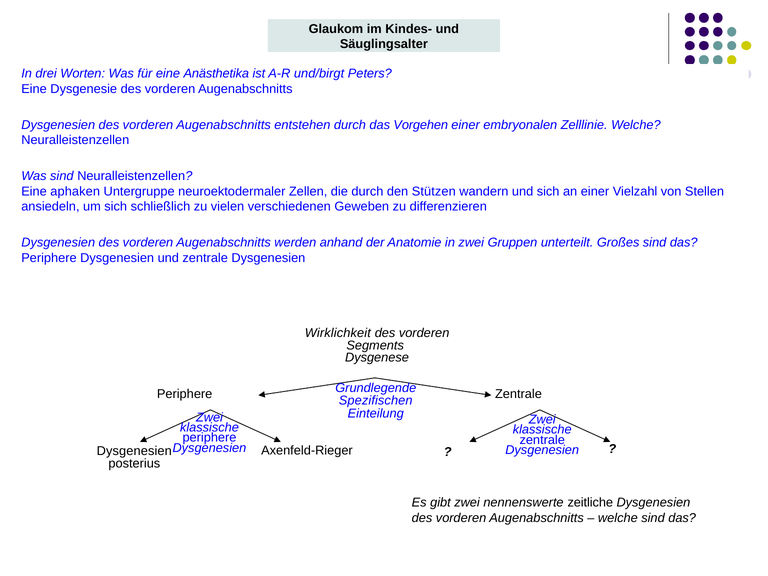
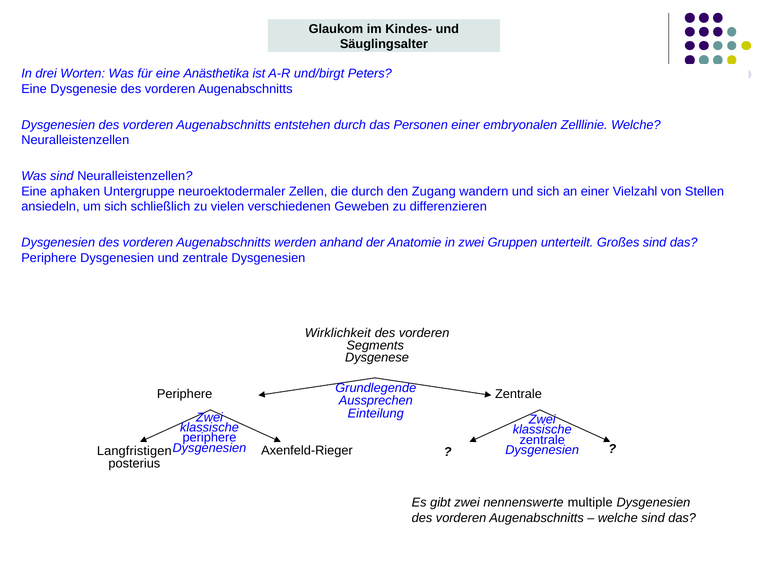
Vorgehen: Vorgehen -> Personen
Stützen: Stützen -> Zugang
Spezifischen: Spezifischen -> Aussprechen
Dysgenesien at (134, 451): Dysgenesien -> Langfristigen
zeitliche: zeitliche -> multiple
